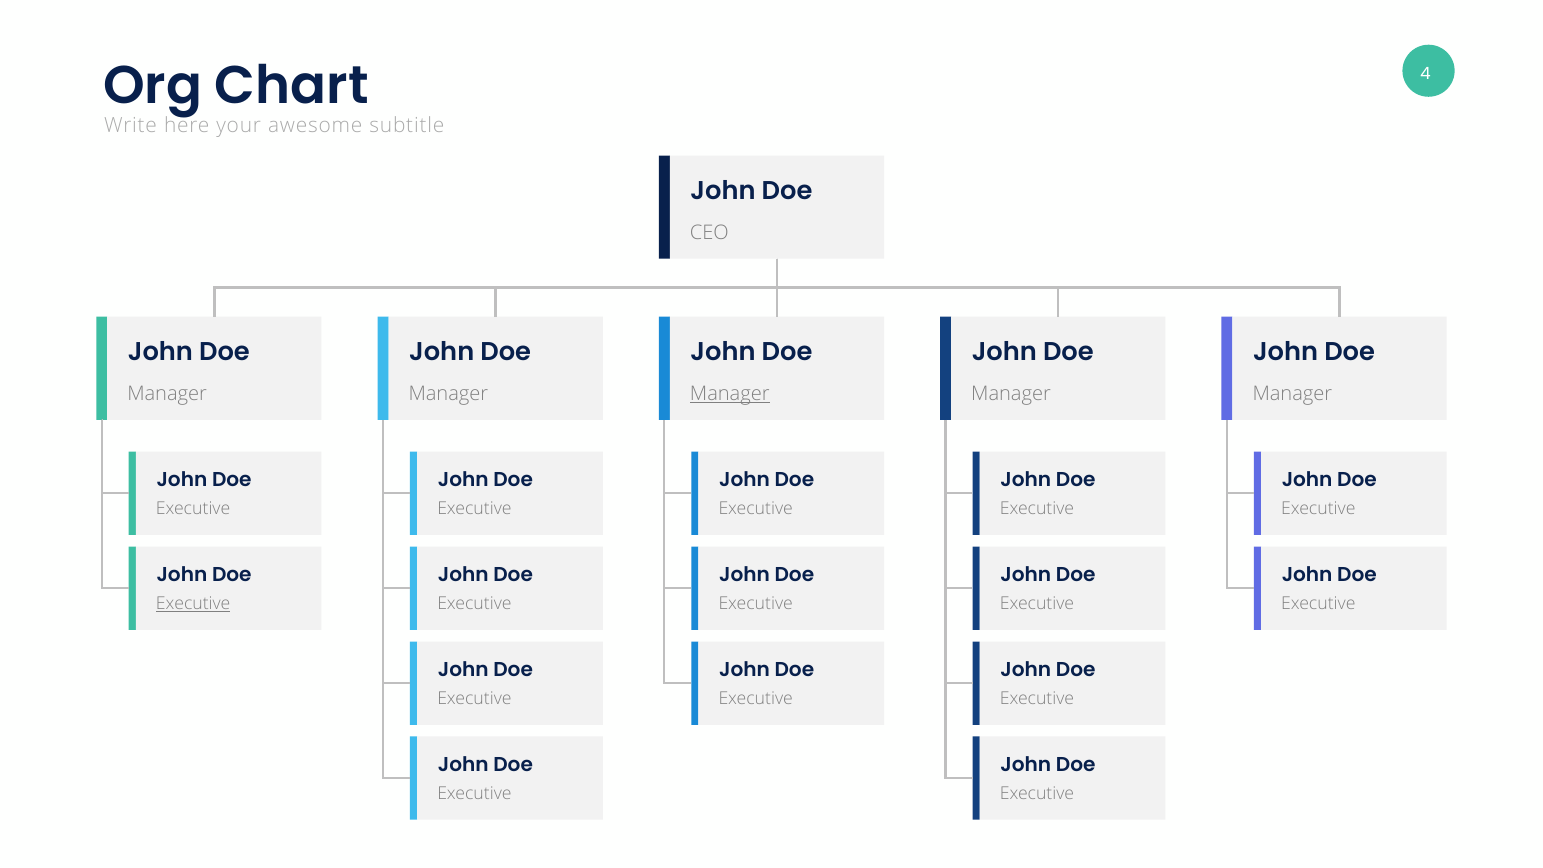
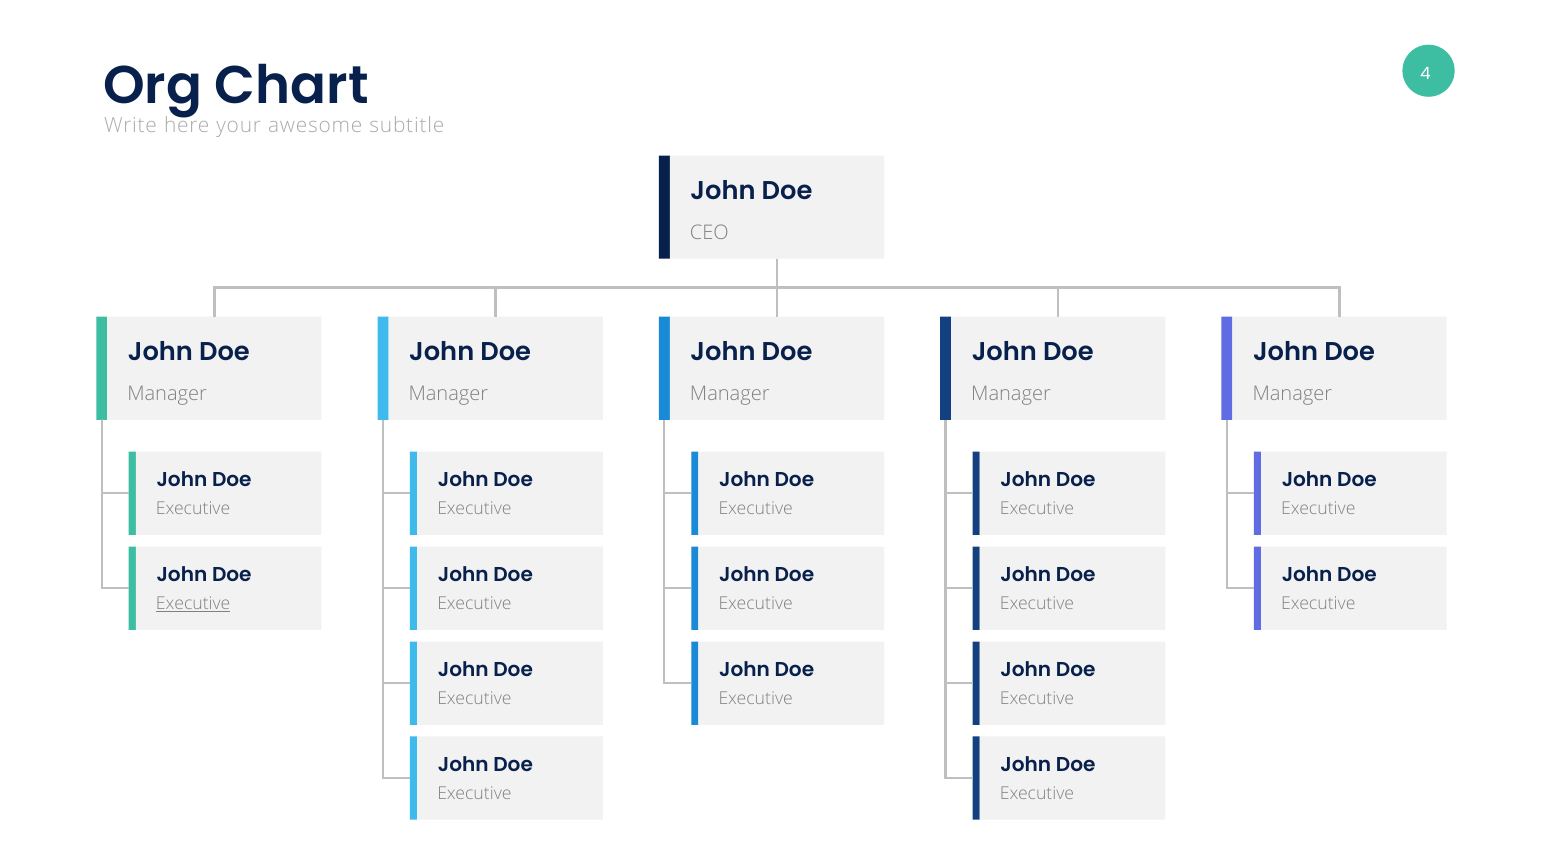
Manager at (730, 394) underline: present -> none
